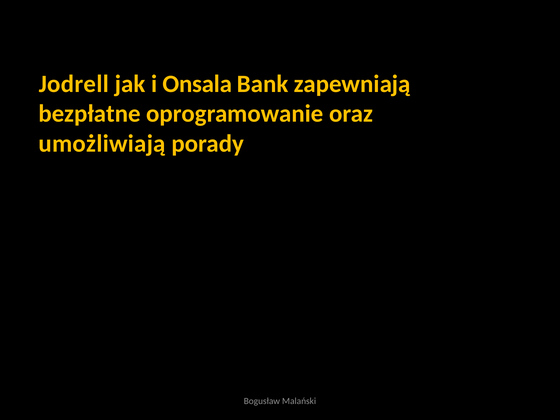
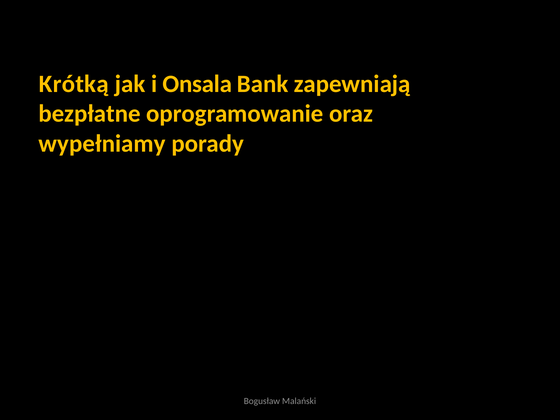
Jodrell: Jodrell -> Krótką
umożliwiają: umożliwiają -> wypełniamy
